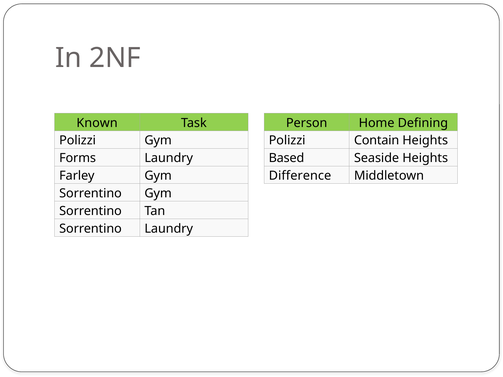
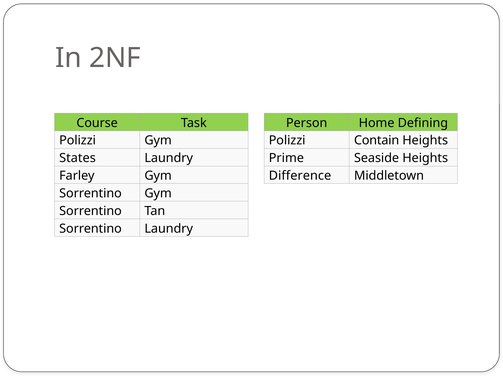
Known: Known -> Course
Forms: Forms -> States
Based: Based -> Prime
